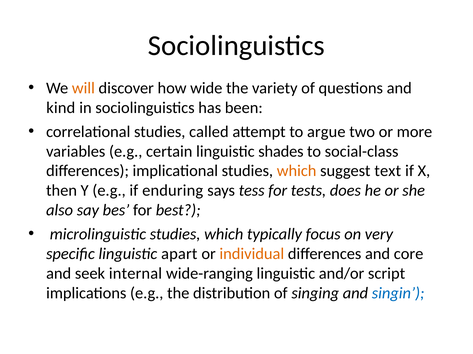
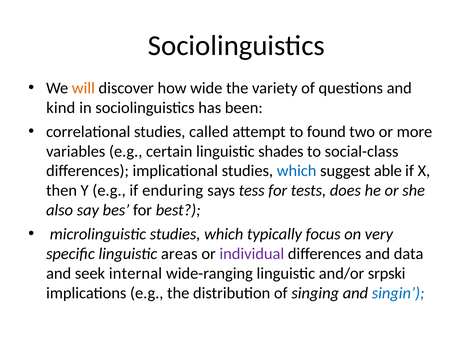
argue: argue -> found
which at (297, 171) colour: orange -> blue
text: text -> able
apart: apart -> areas
individual colour: orange -> purple
core: core -> data
script: script -> srpski
